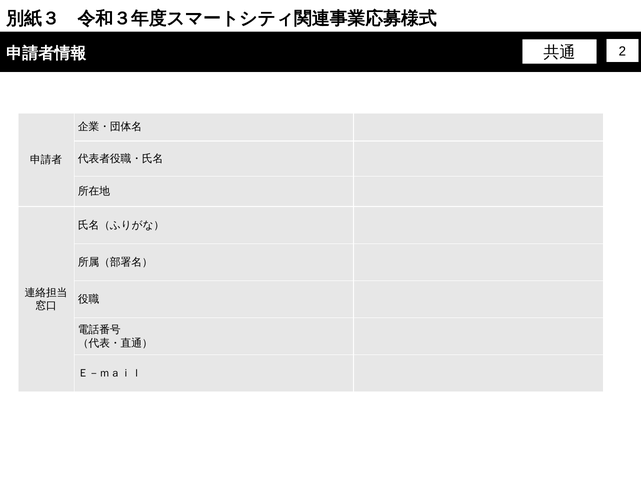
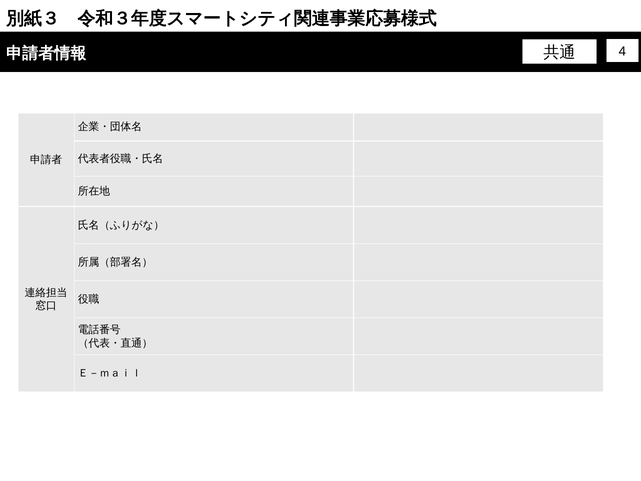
2: 2 -> 4
